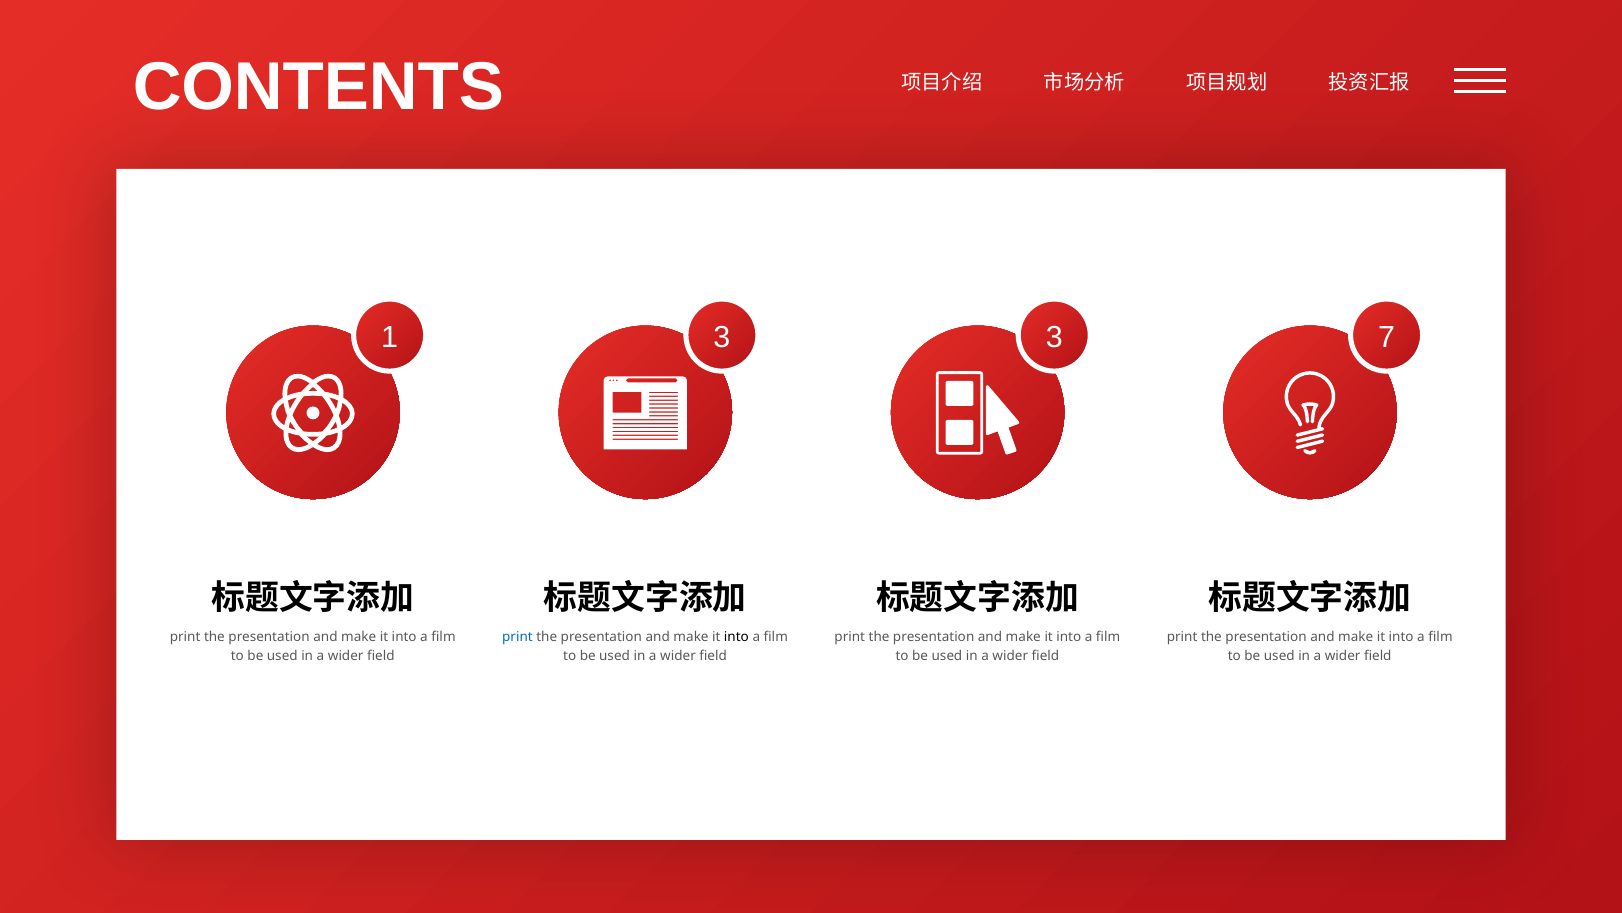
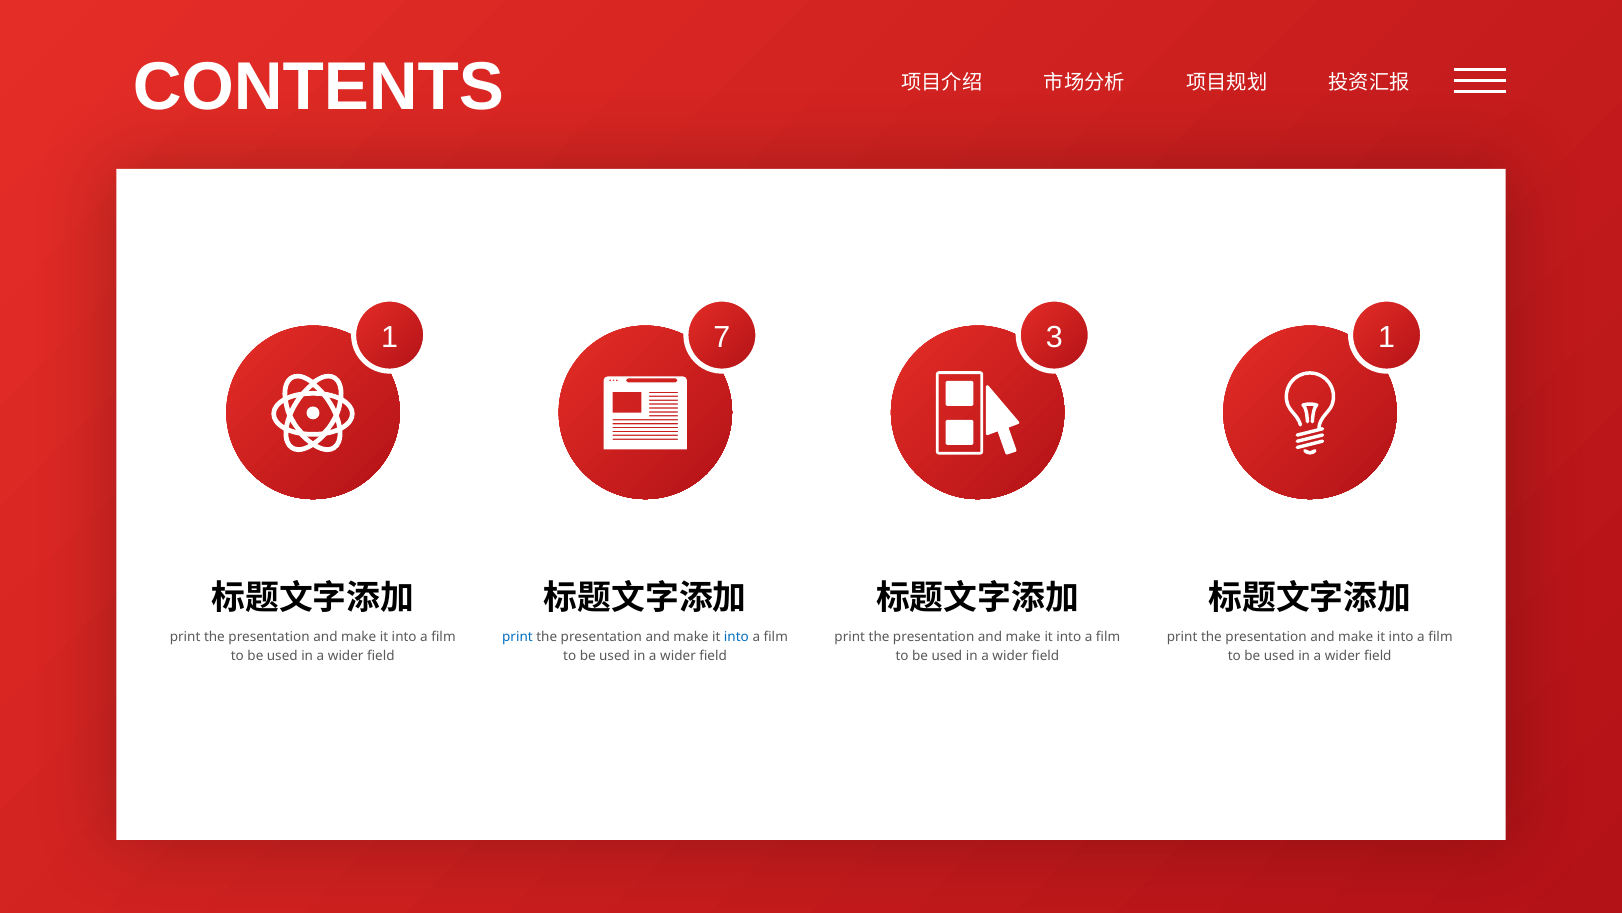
1 3: 3 -> 7
3 7: 7 -> 1
into at (736, 637) colour: black -> blue
